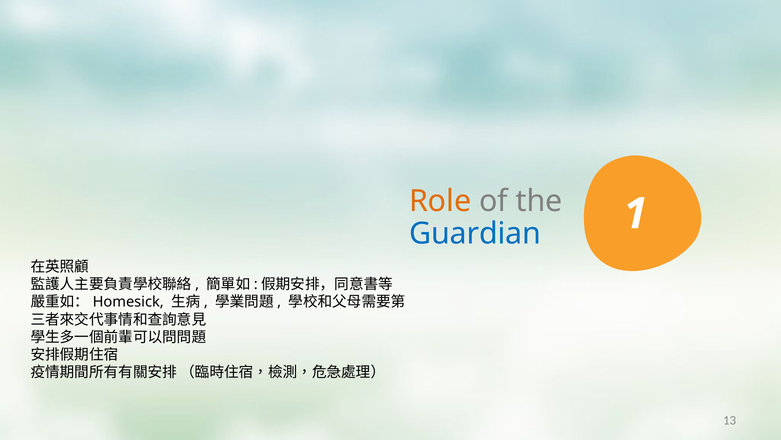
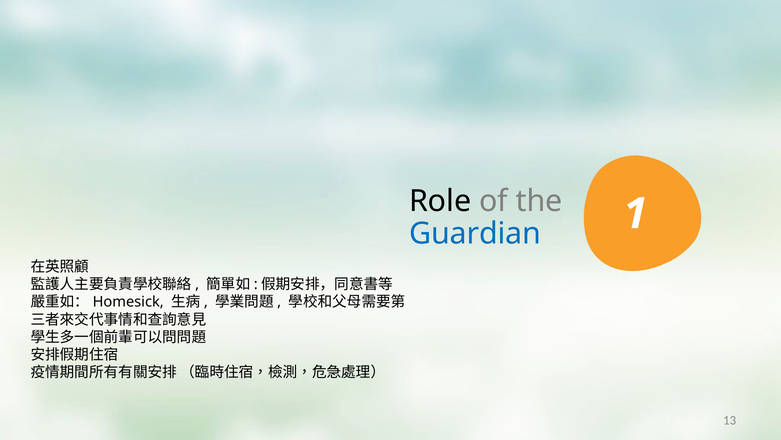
Role colour: orange -> black
